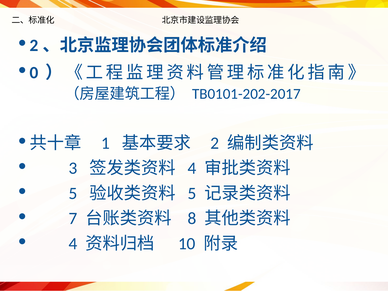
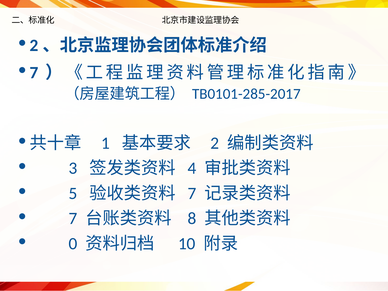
0 at (34, 73): 0 -> 7
TB0101-202-2017: TB0101-202-2017 -> TB0101-285-2017
5 at (192, 193): 5 -> 7
4 at (73, 244): 4 -> 0
